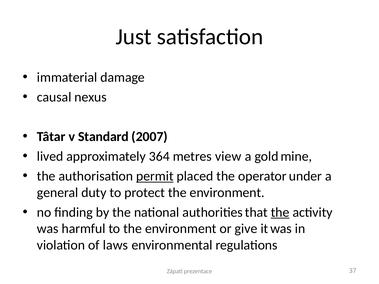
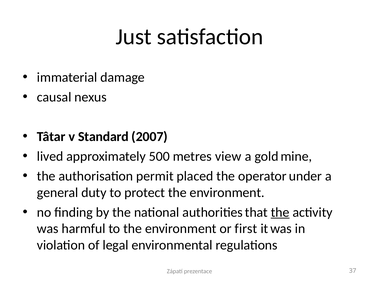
364: 364 -> 500
permit underline: present -> none
give: give -> first
laws: laws -> legal
